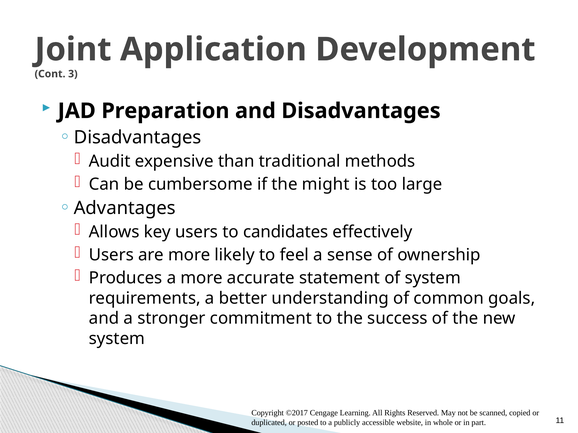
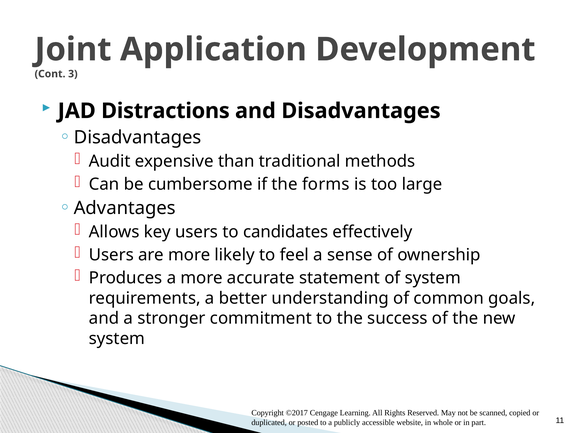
Preparation: Preparation -> Distractions
might: might -> forms
